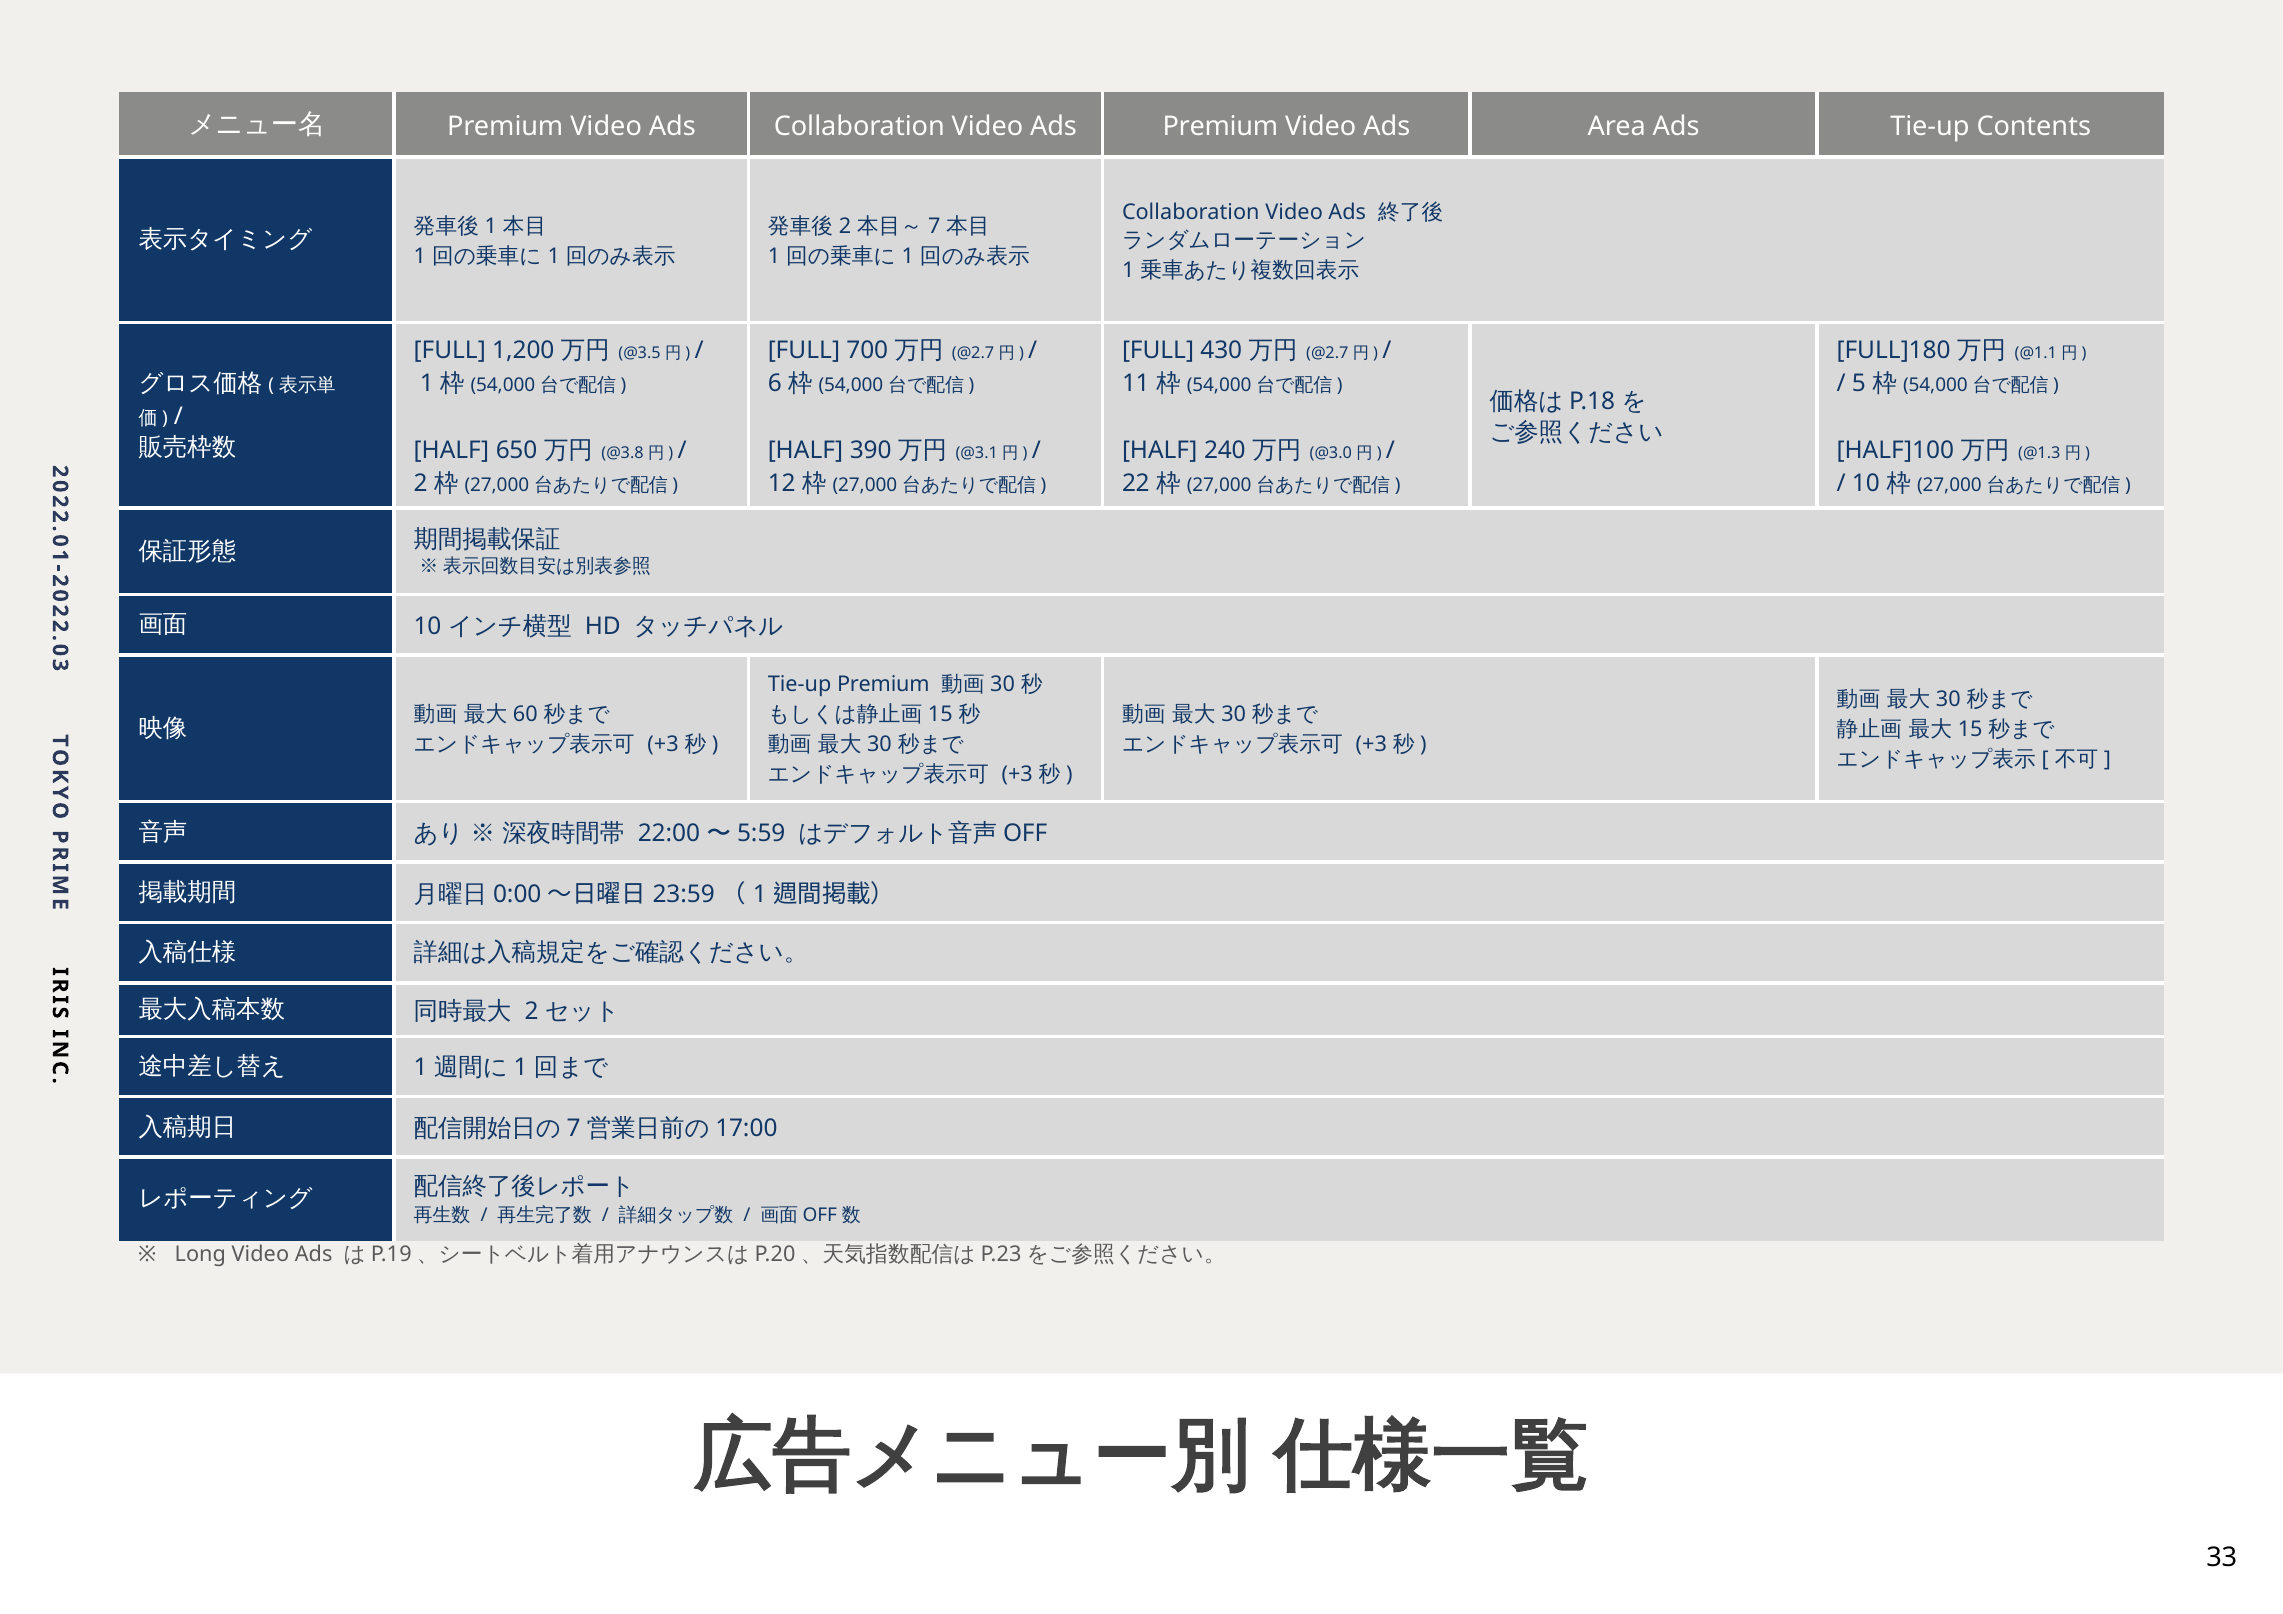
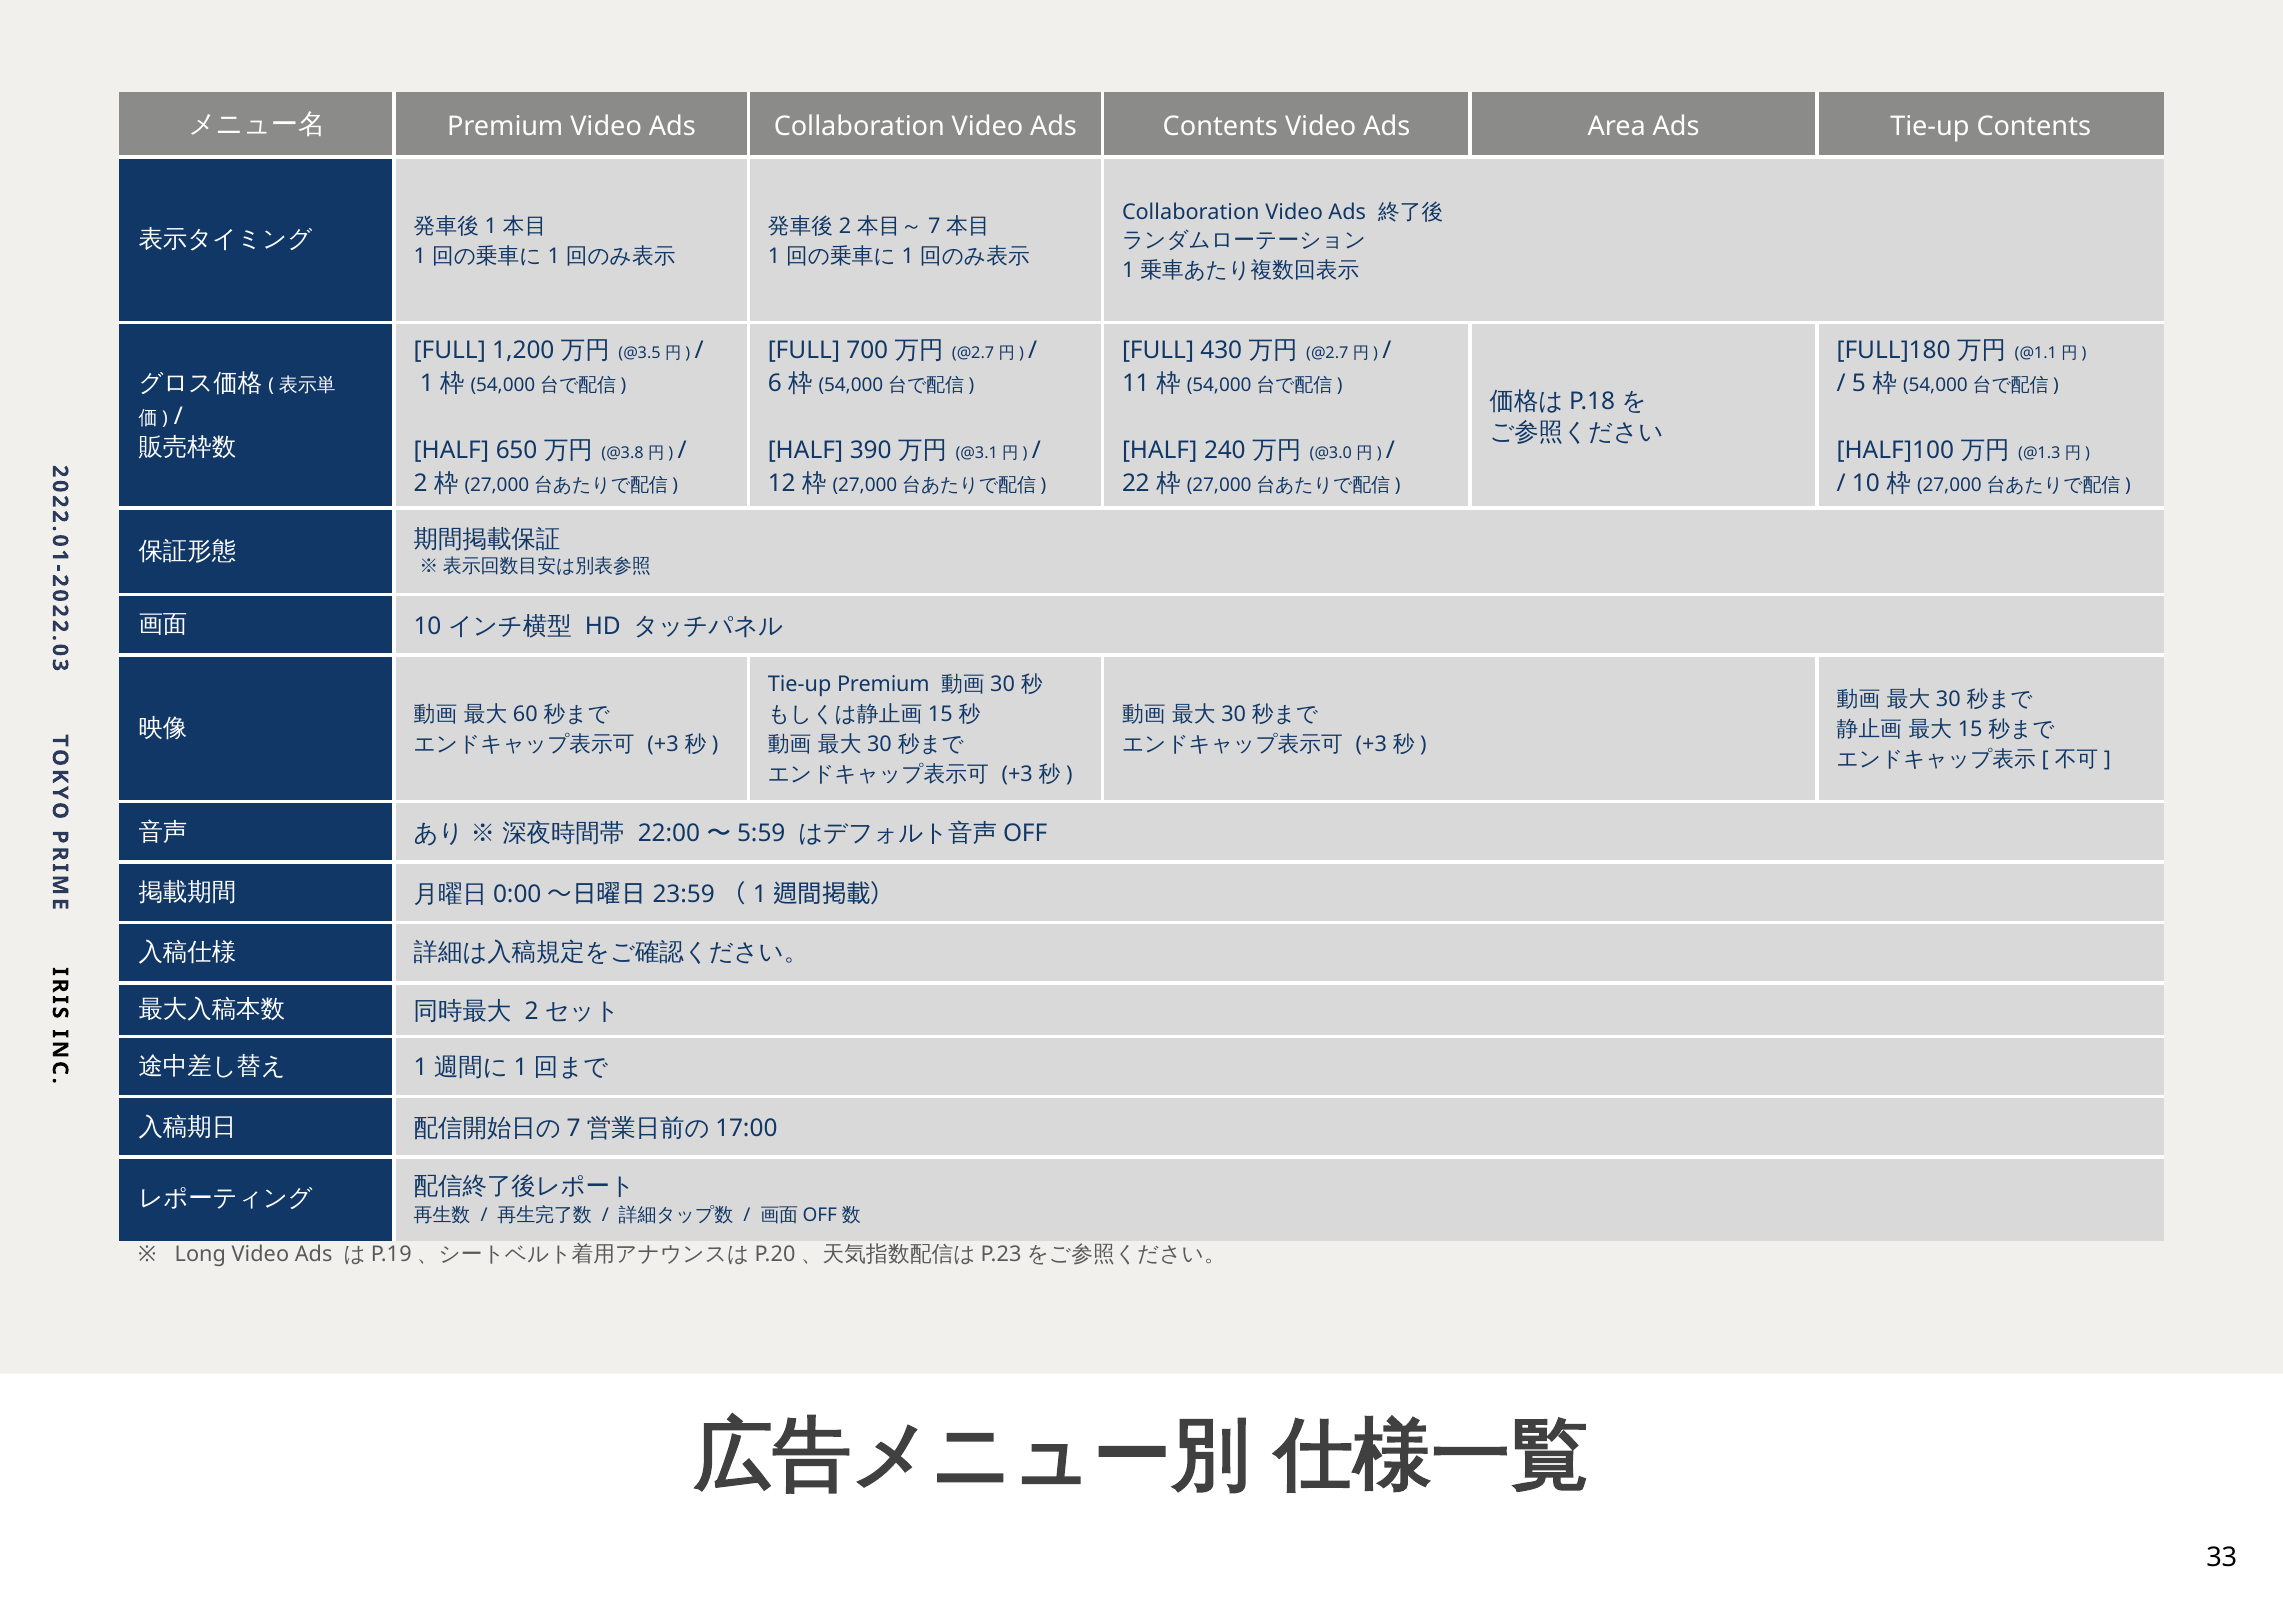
Ads Premium: Premium -> Contents
